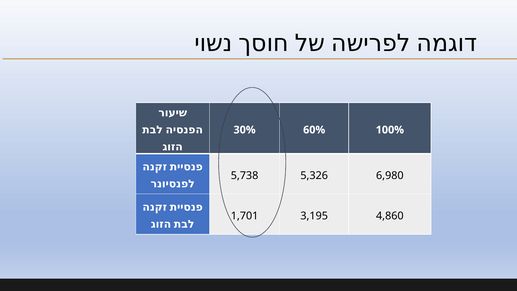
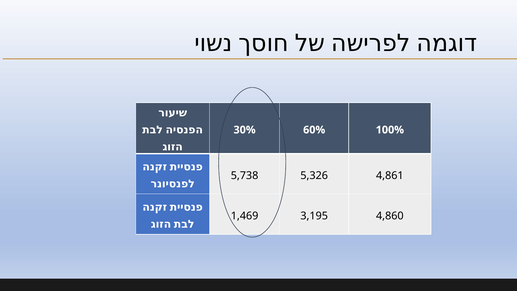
6,980: 6,980 -> 4,861
1,701: 1,701 -> 1,469
